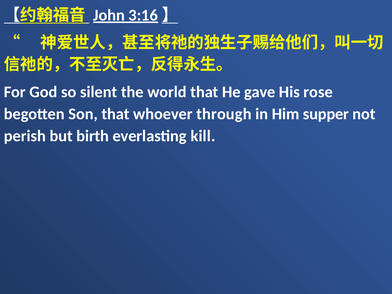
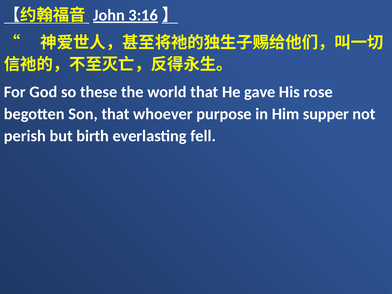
silent: silent -> these
through: through -> purpose
kill: kill -> fell
